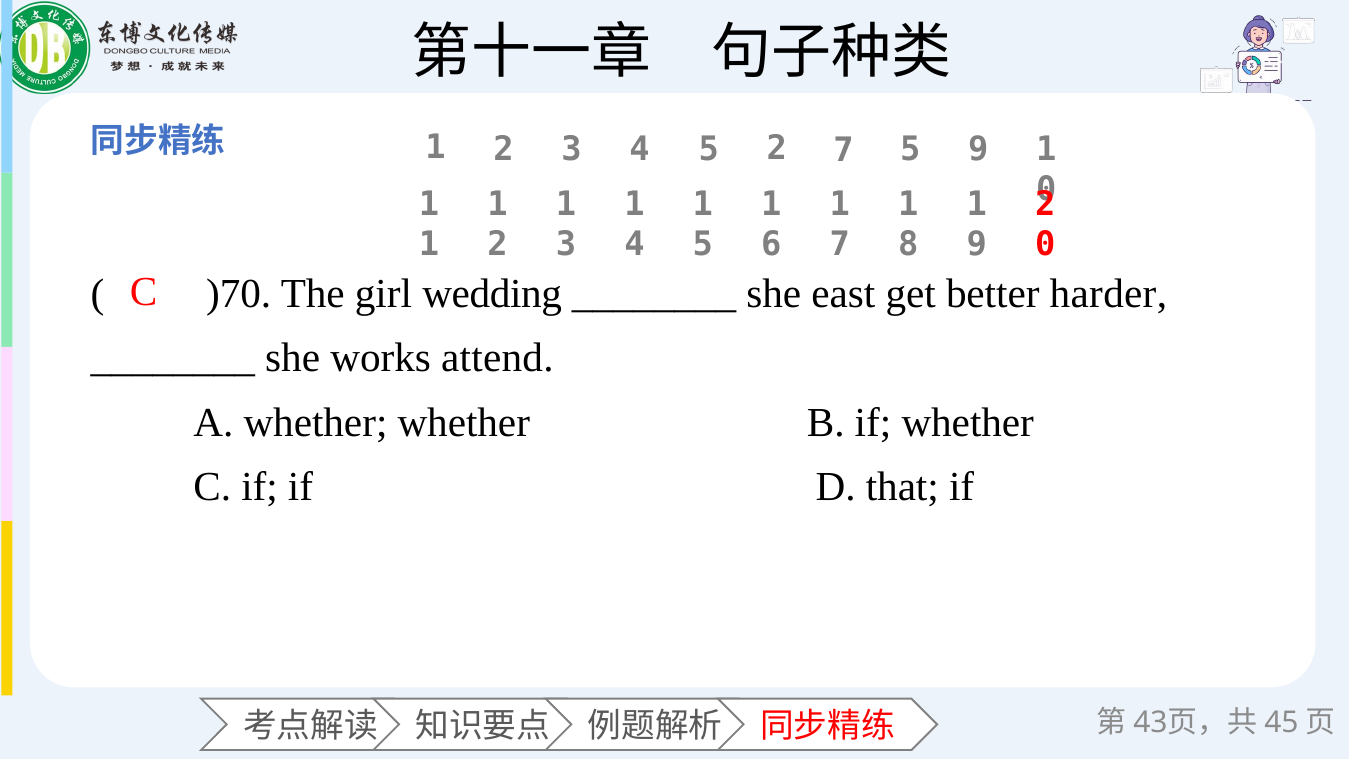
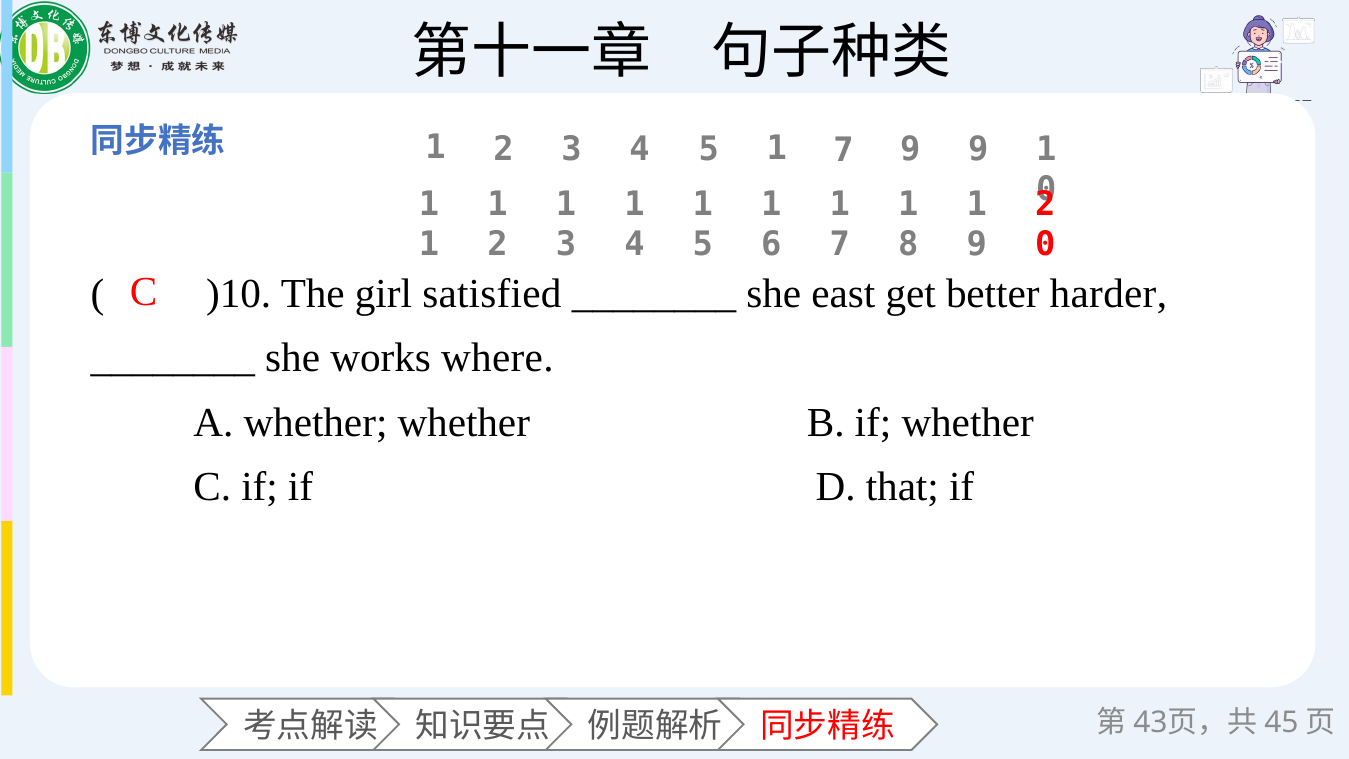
4 5 2: 2 -> 1
7 5: 5 -> 9
)70: )70 -> )10
wedding: wedding -> satisfied
attend: attend -> where
